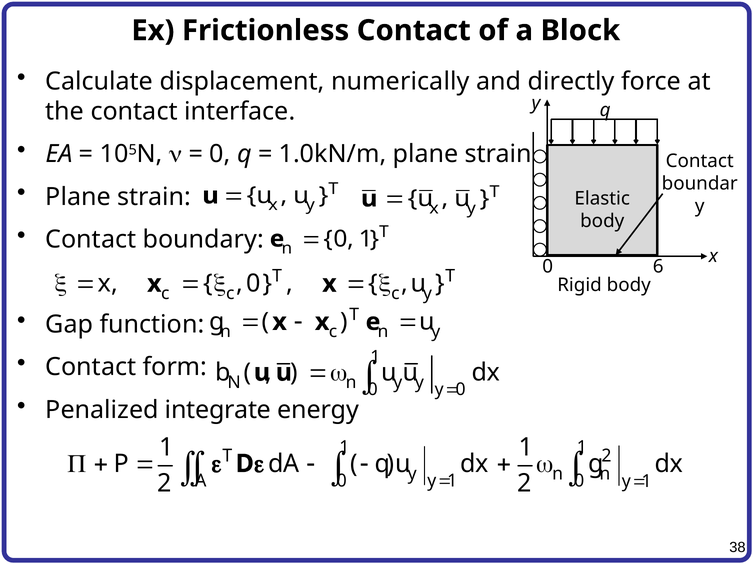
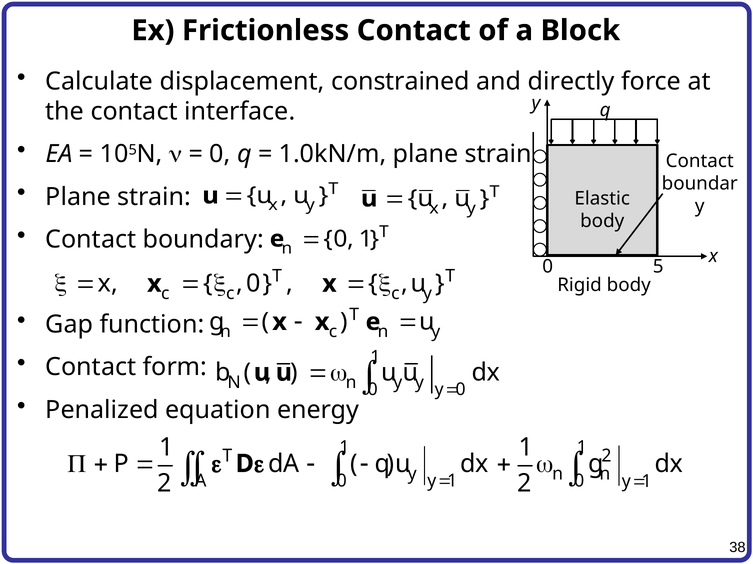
numerically: numerically -> constrained
6: 6 -> 5
integrate: integrate -> equation
